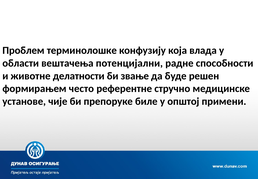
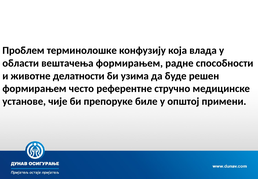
вештачења потенцијални: потенцијални -> формирањем
звање: звање -> узима
